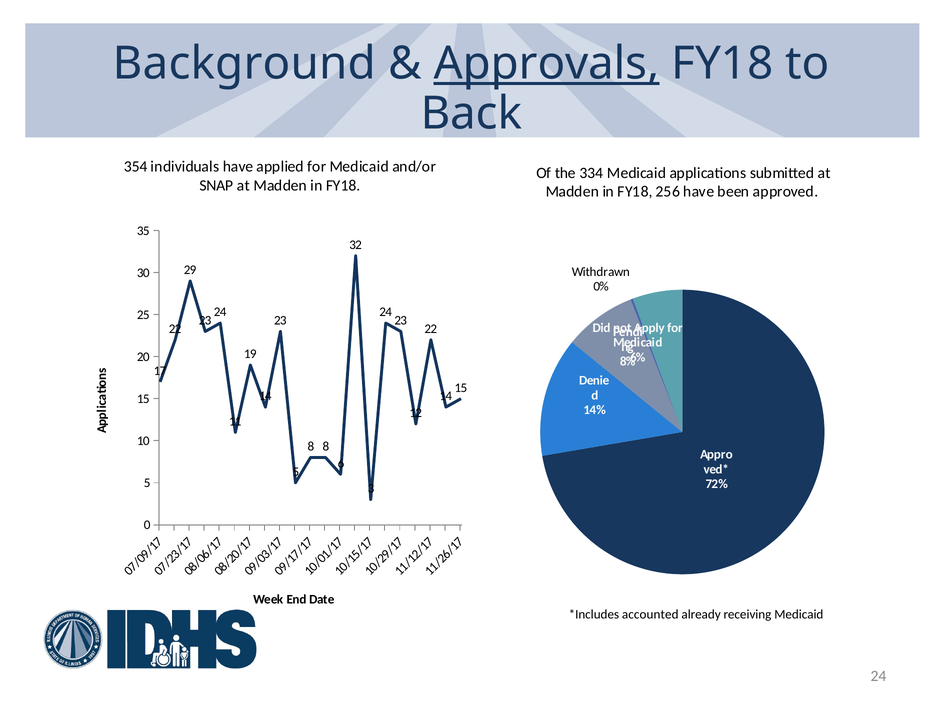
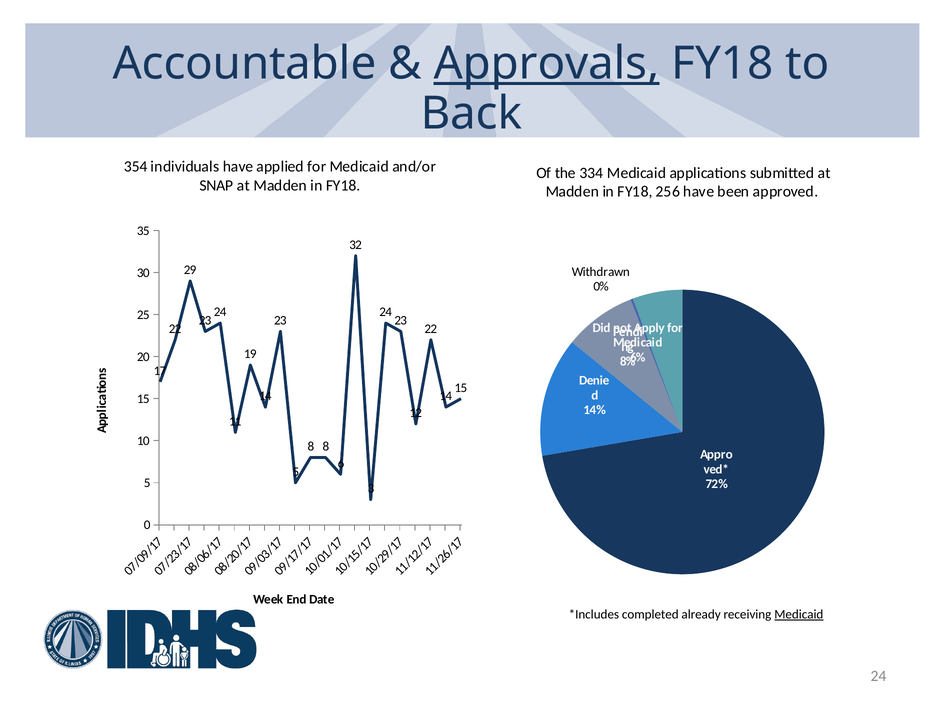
Background: Background -> Accountable
accounted: accounted -> completed
Medicaid at (799, 614) underline: none -> present
